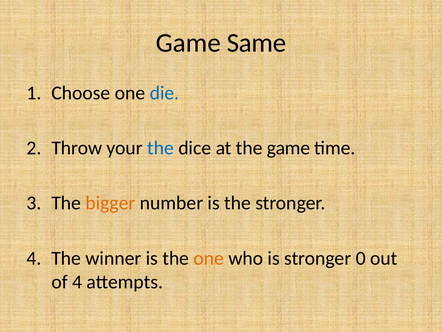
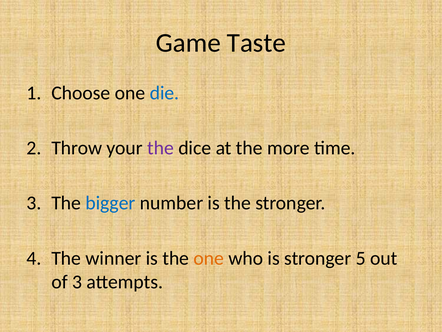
Same: Same -> Taste
the at (161, 148) colour: blue -> purple
the game: game -> more
bigger colour: orange -> blue
0: 0 -> 5
of 4: 4 -> 3
